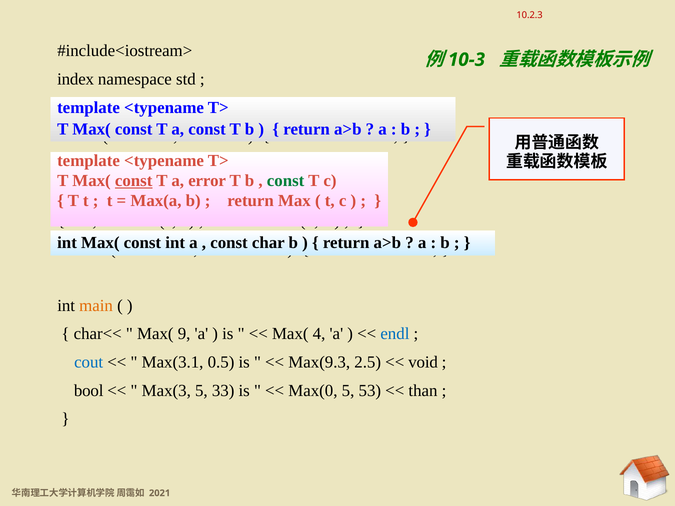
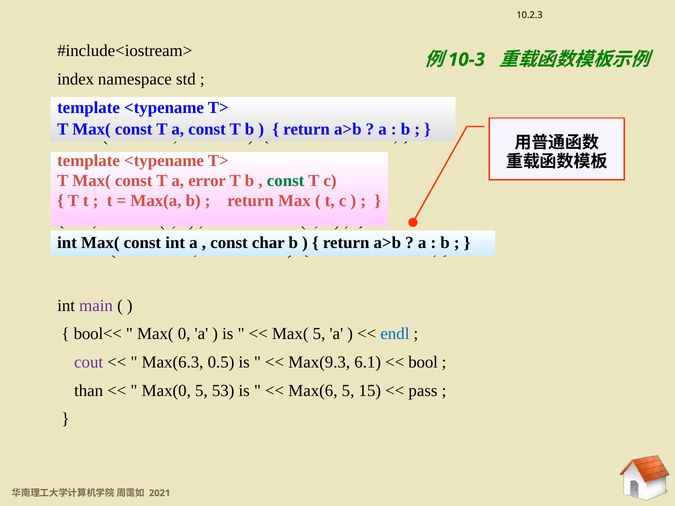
10.2.3 colour: red -> black
const at (134, 181) underline: present -> none
main colour: orange -> purple
char<<: char<< -> bool<<
9: 9 -> 0
Max( 4: 4 -> 5
cout colour: blue -> purple
Max(3.1: Max(3.1 -> Max(6.3
2.5: 2.5 -> 6.1
void: void -> bool
bool: bool -> than
Max(3: Max(3 -> Max(0
33: 33 -> 53
Max(0: Max(0 -> Max(6
53: 53 -> 15
than: than -> pass
